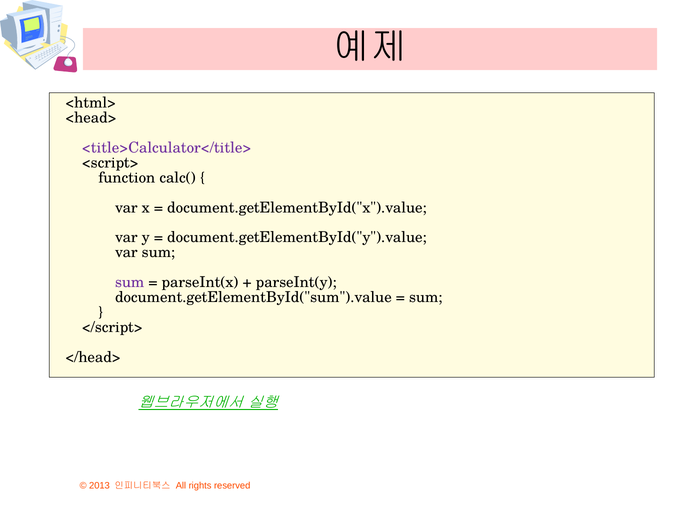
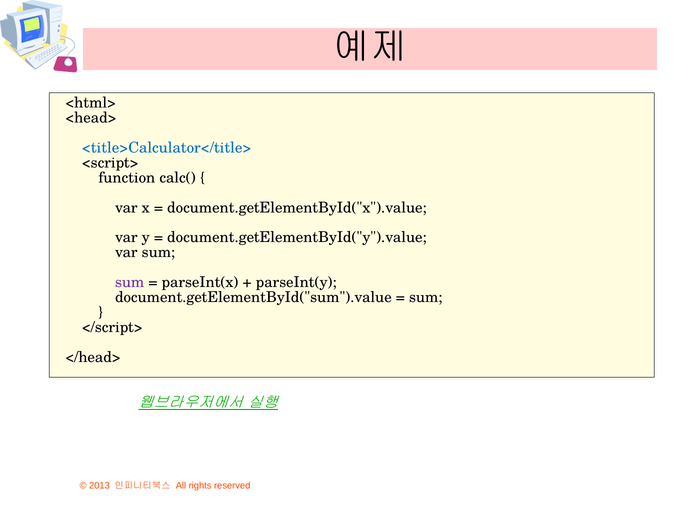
<title>Calculator</title> colour: purple -> blue
